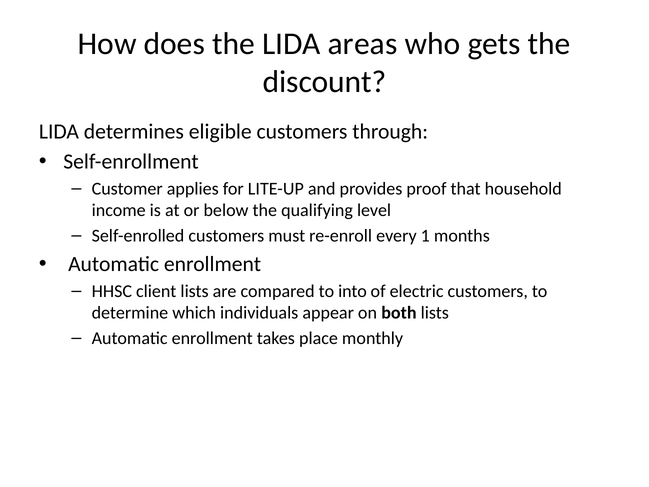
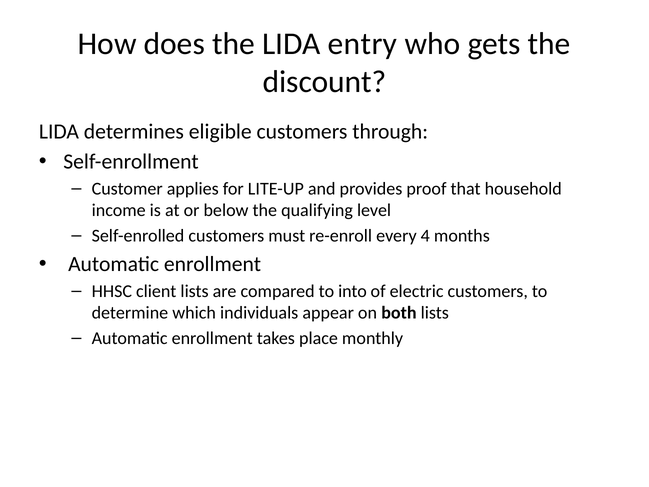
areas: areas -> entry
1: 1 -> 4
